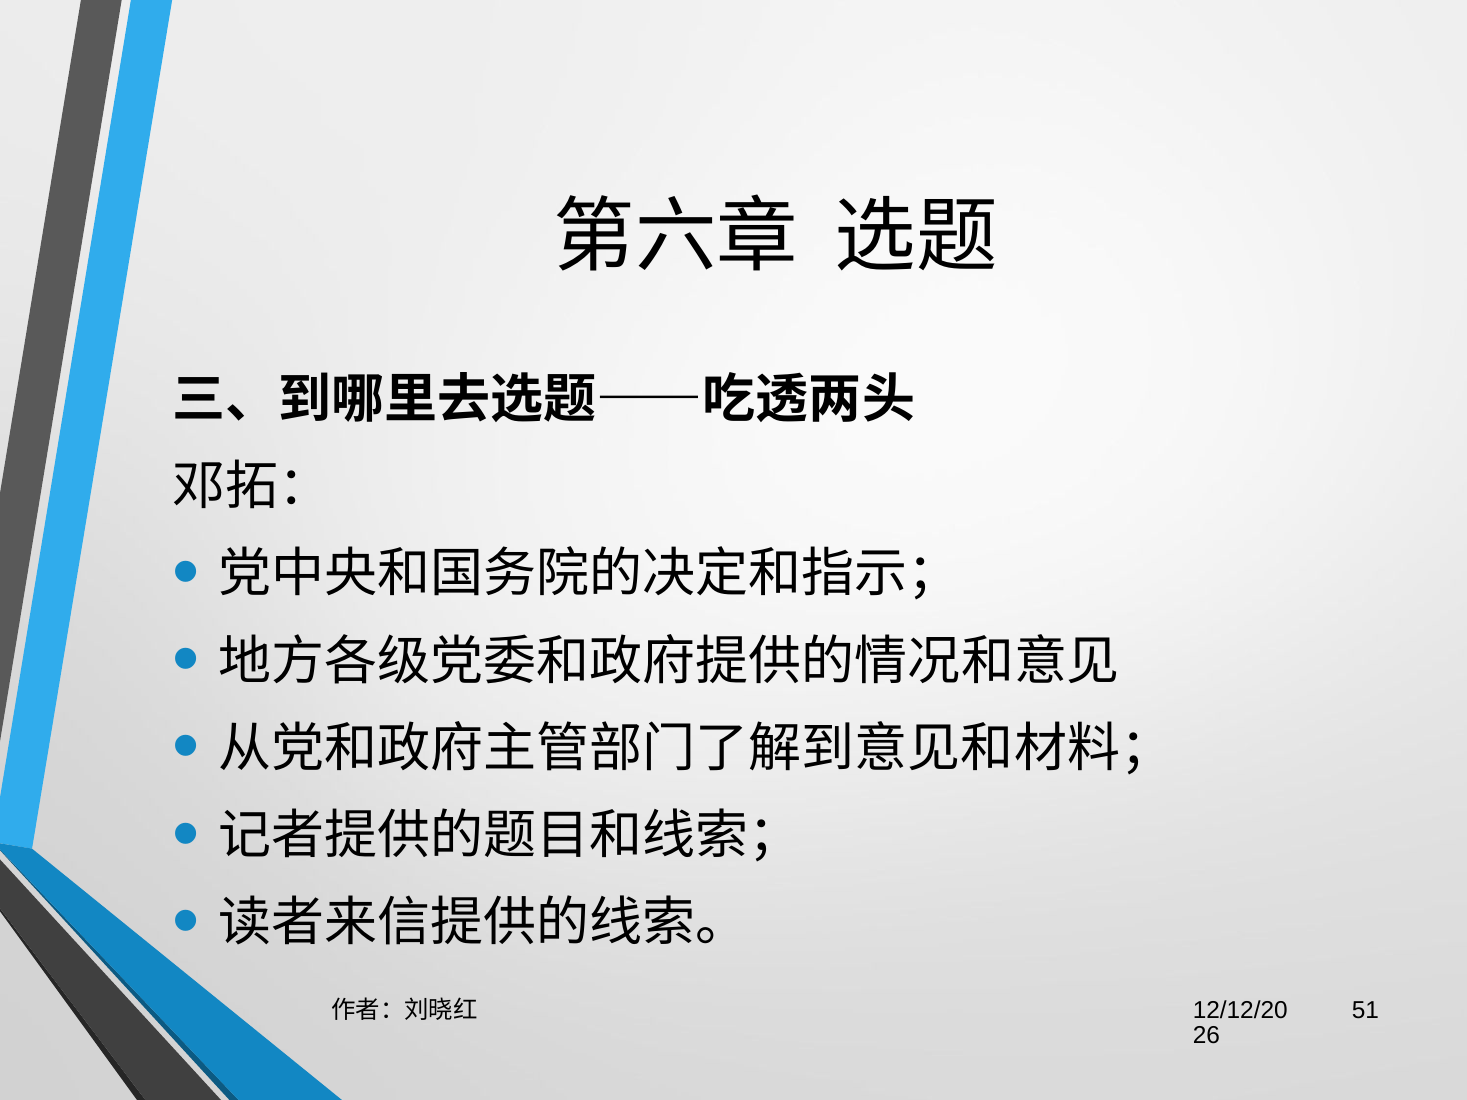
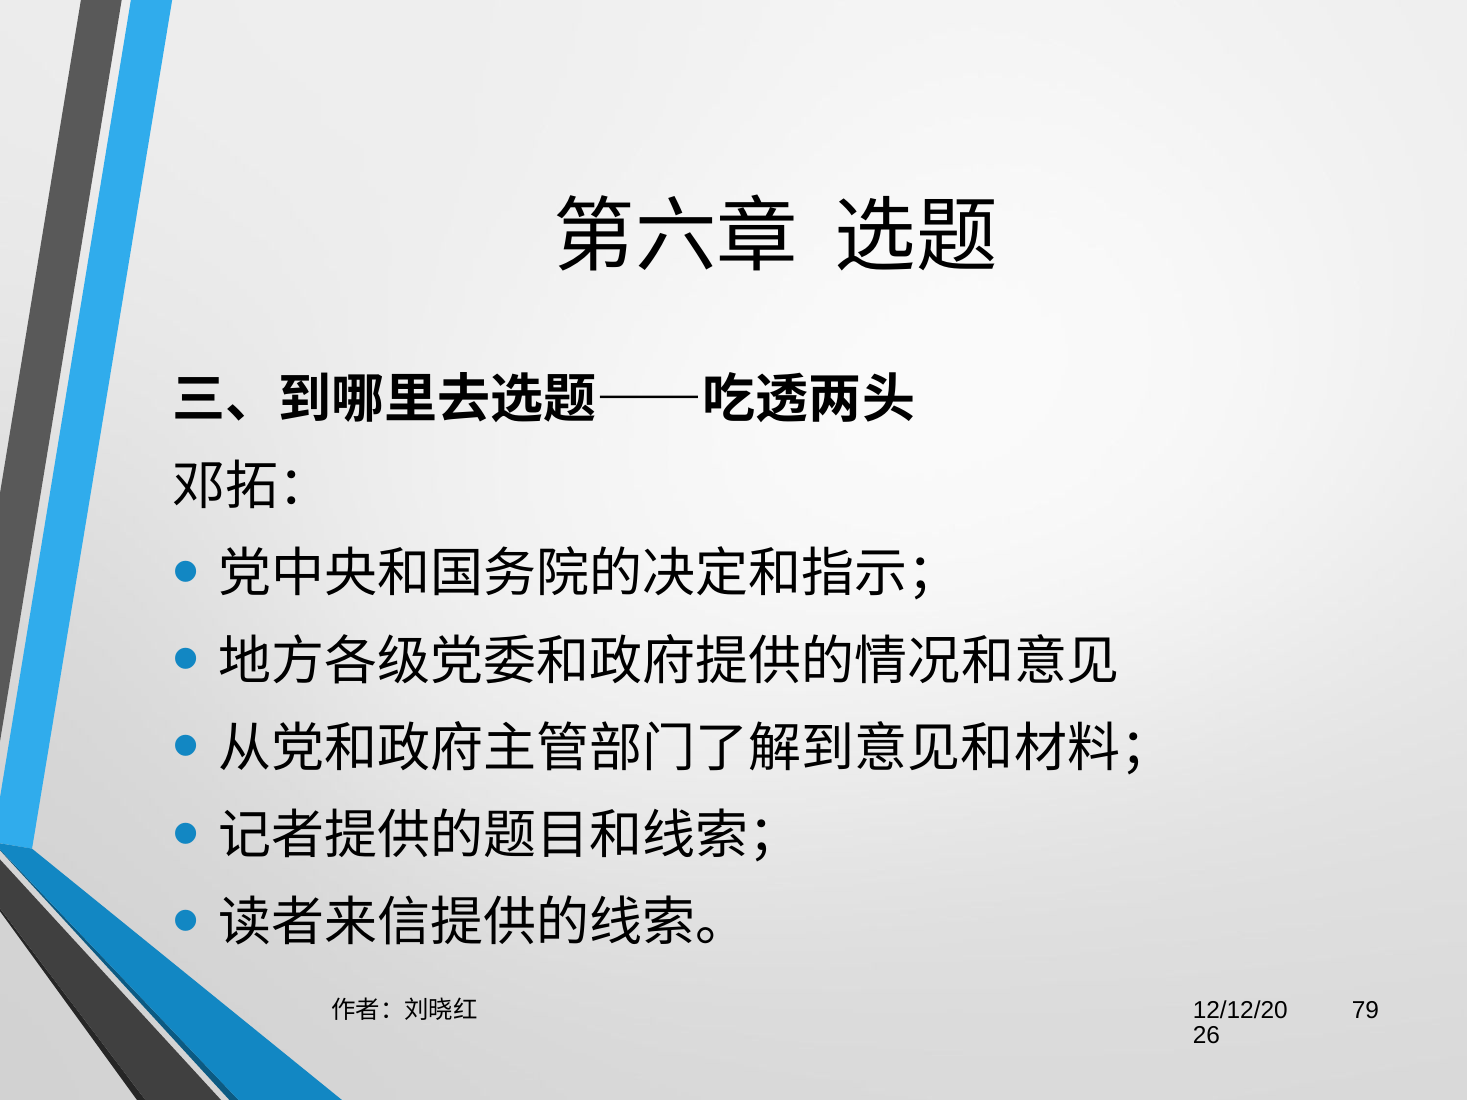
51: 51 -> 79
